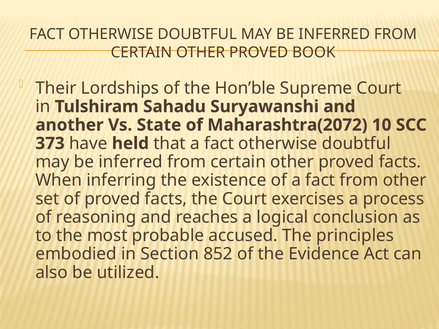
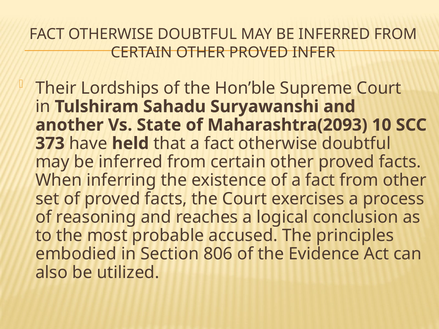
BOOK: BOOK -> INFER
Maharashtra(2072: Maharashtra(2072 -> Maharashtra(2093
852: 852 -> 806
